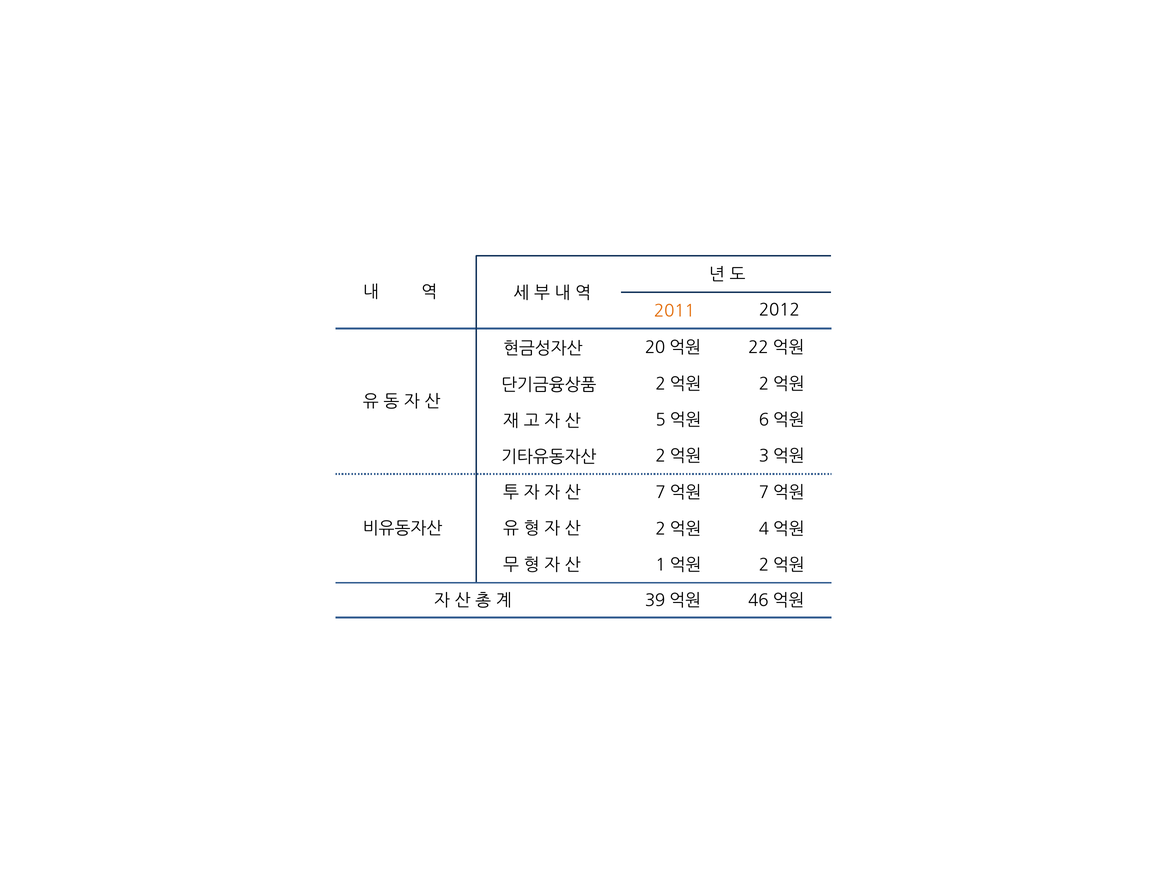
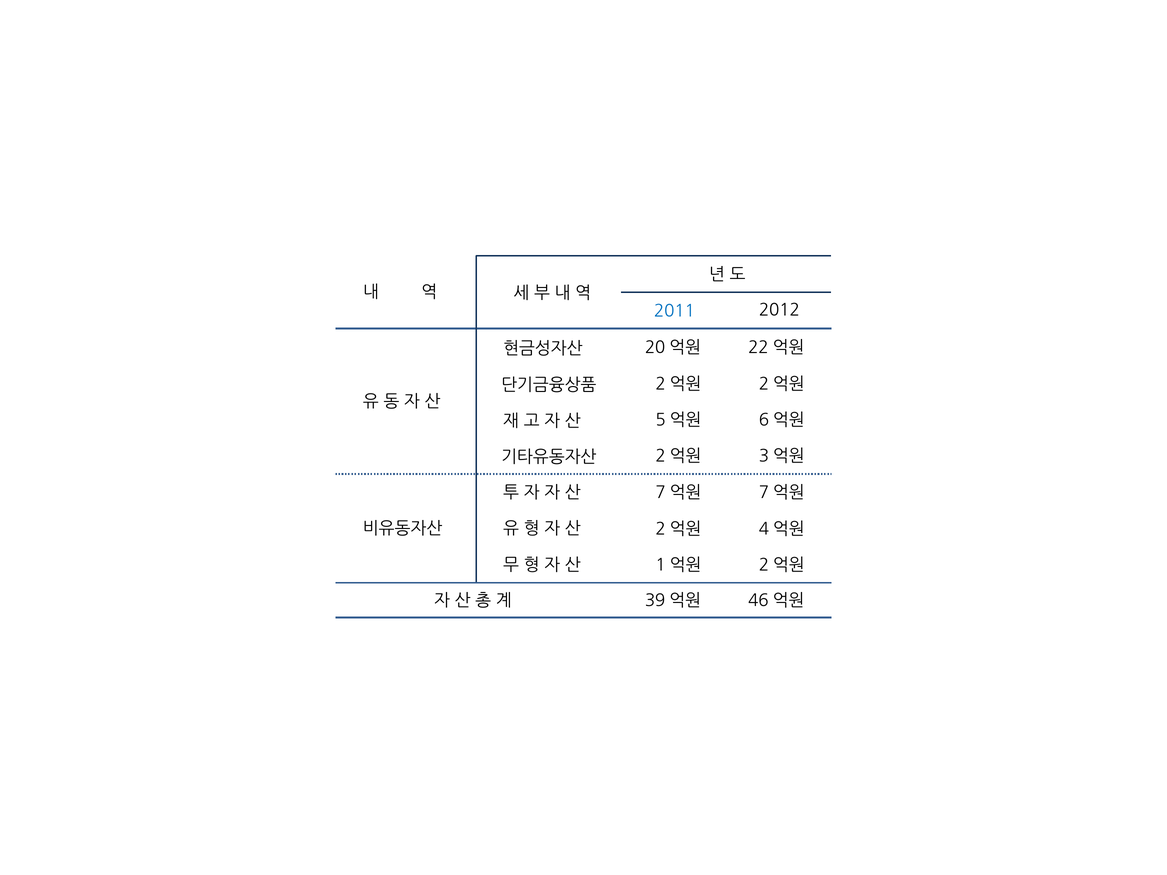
2011 colour: orange -> blue
